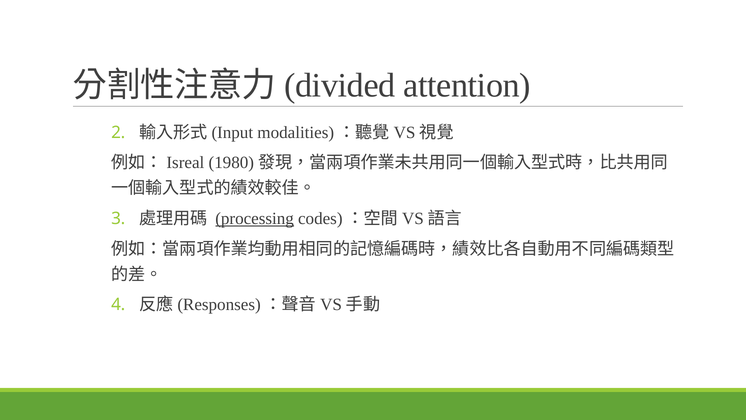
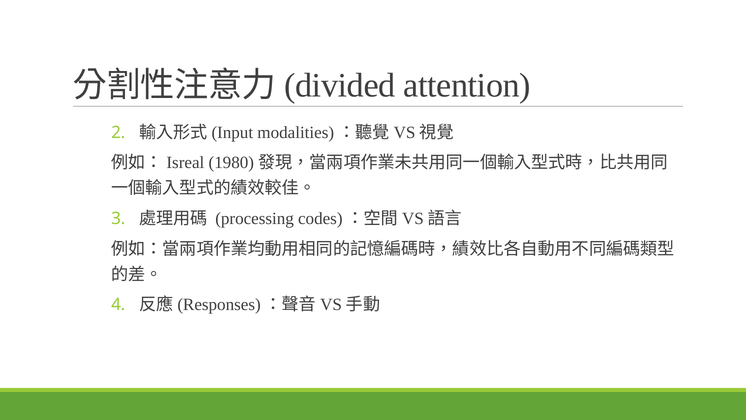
processing underline: present -> none
